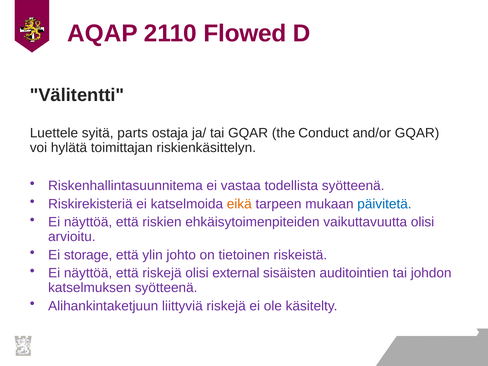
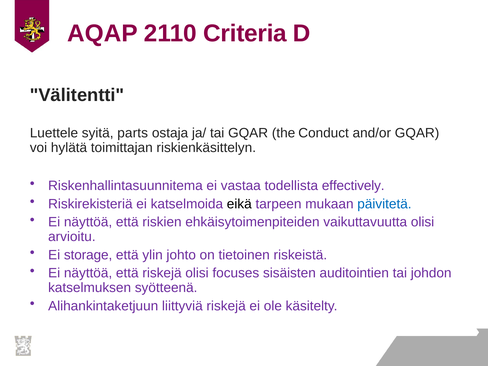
Flowed: Flowed -> Criteria
todellista syötteenä: syötteenä -> effectively
eikä colour: orange -> black
external: external -> focuses
